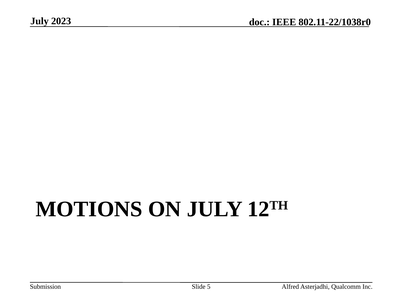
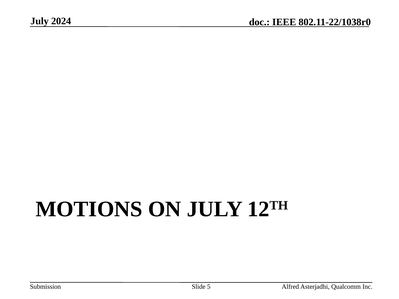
2023: 2023 -> 2024
